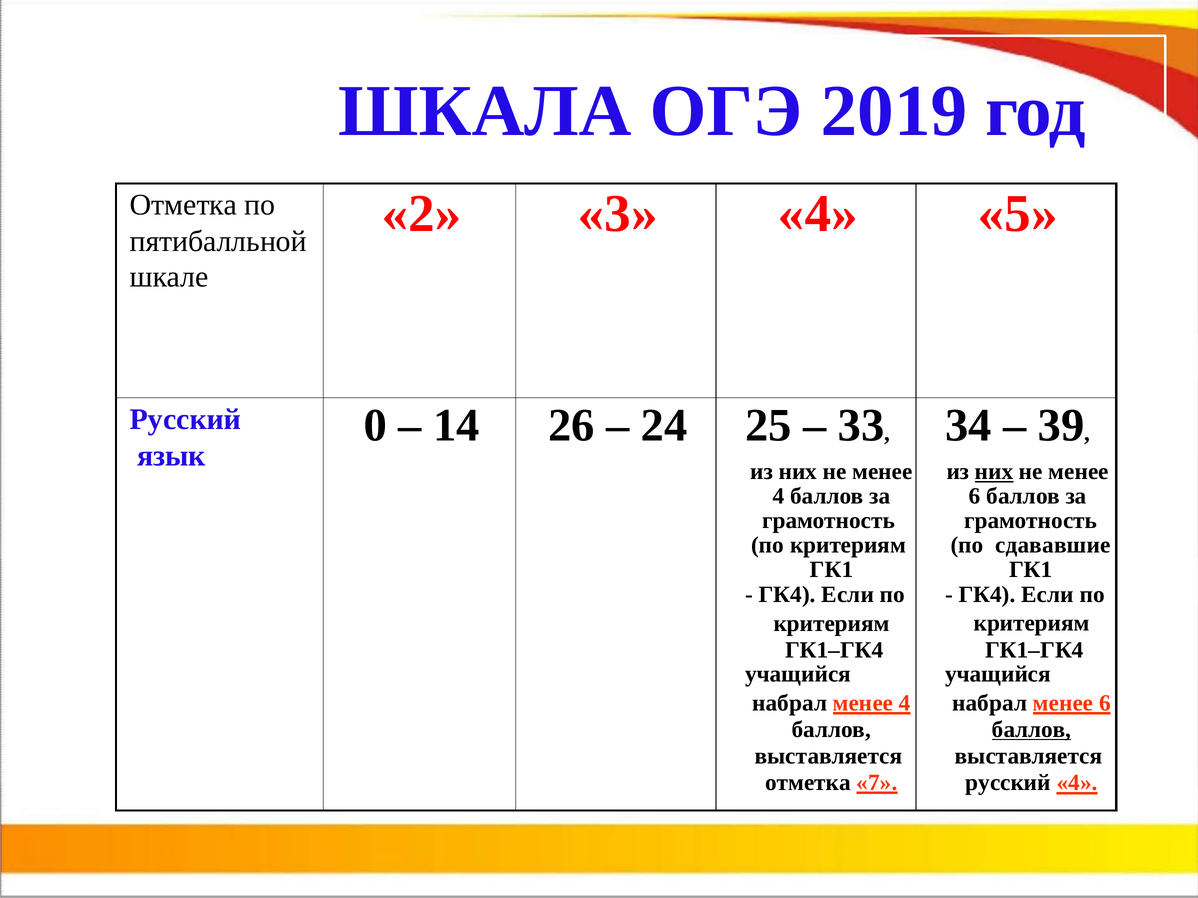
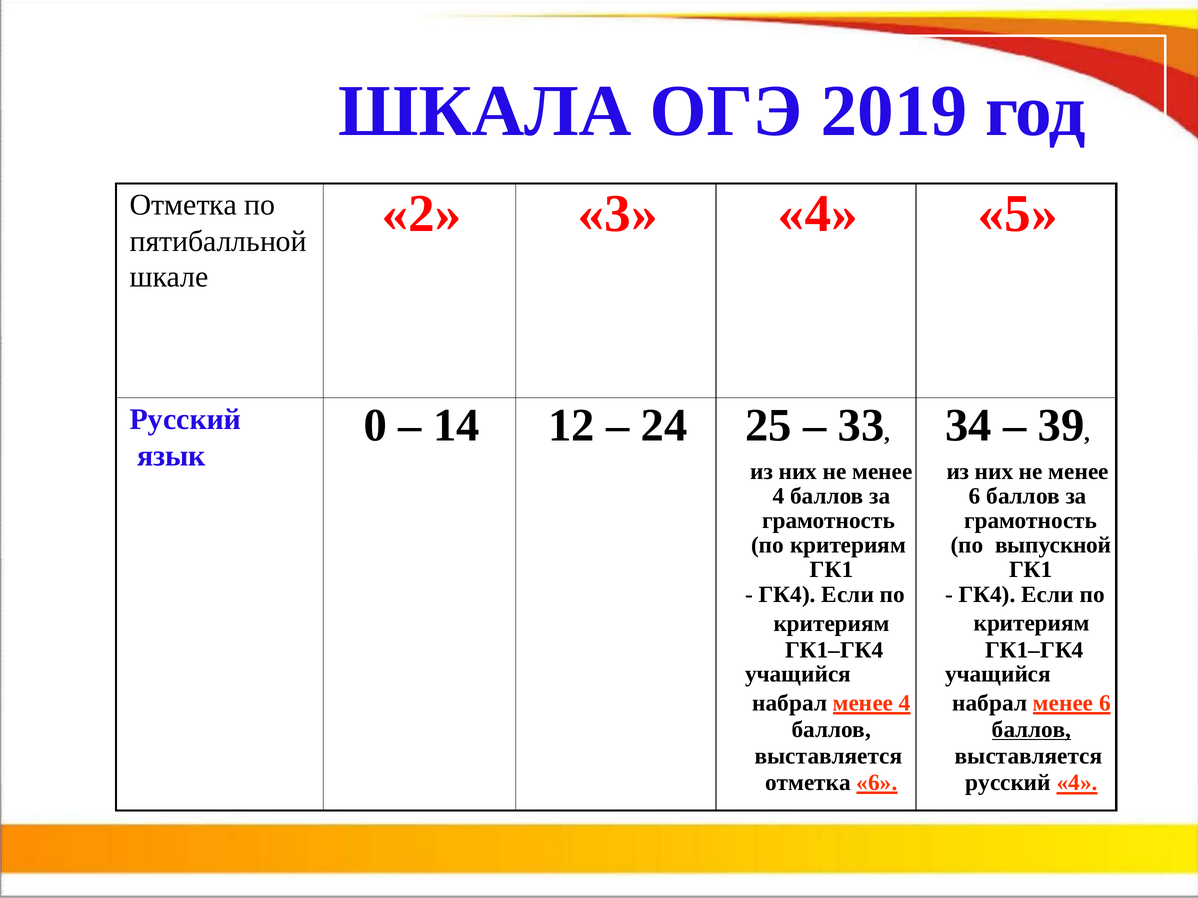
26: 26 -> 12
них at (994, 472) underline: present -> none
сдававшие: сдававшие -> выпускной
отметка 7: 7 -> 6
